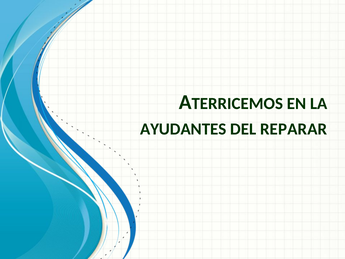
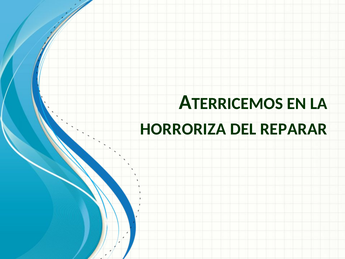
AYUDANTES: AYUDANTES -> HORRORIZA
